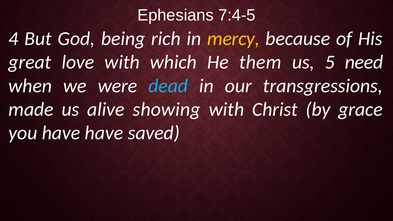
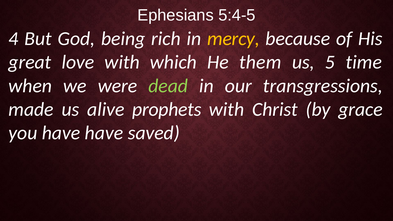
7:4-5: 7:4-5 -> 5:4-5
need: need -> time
dead colour: light blue -> light green
showing: showing -> prophets
